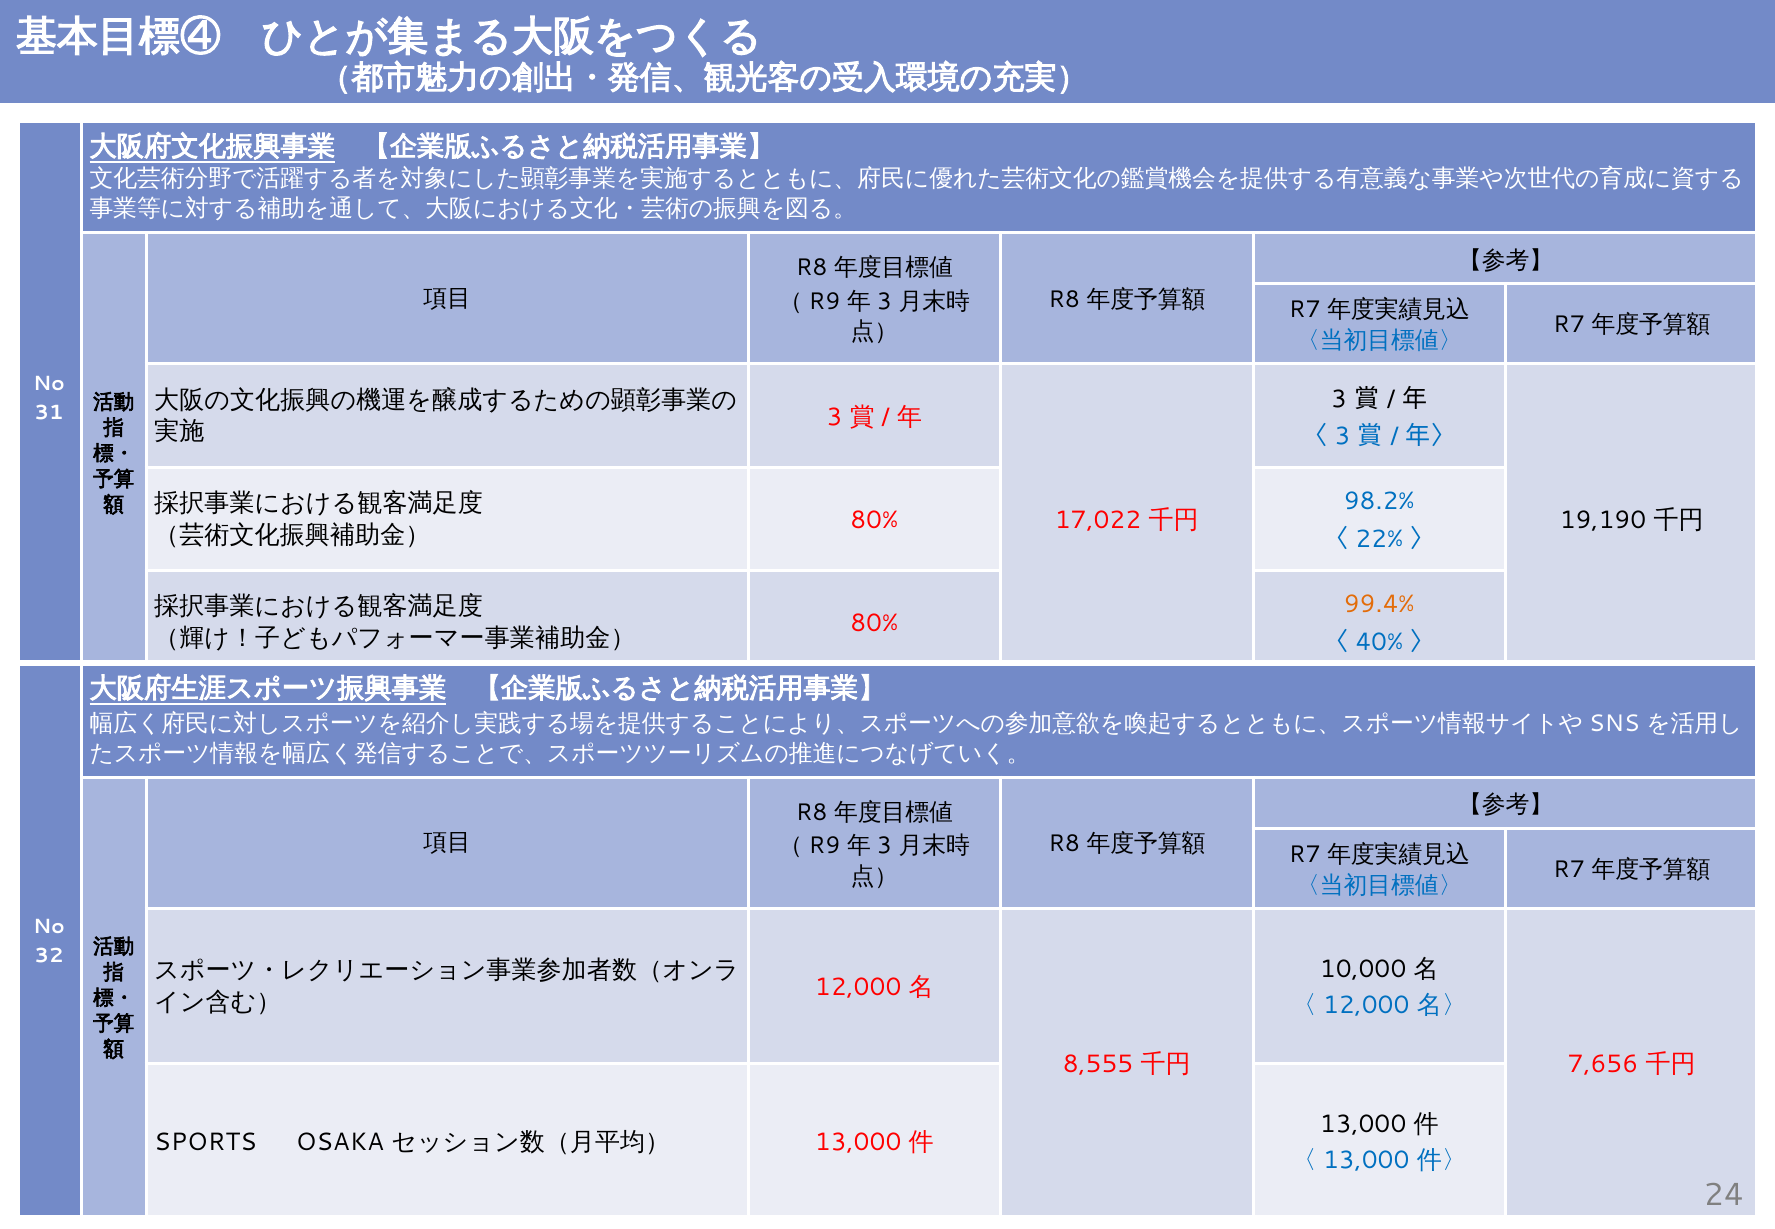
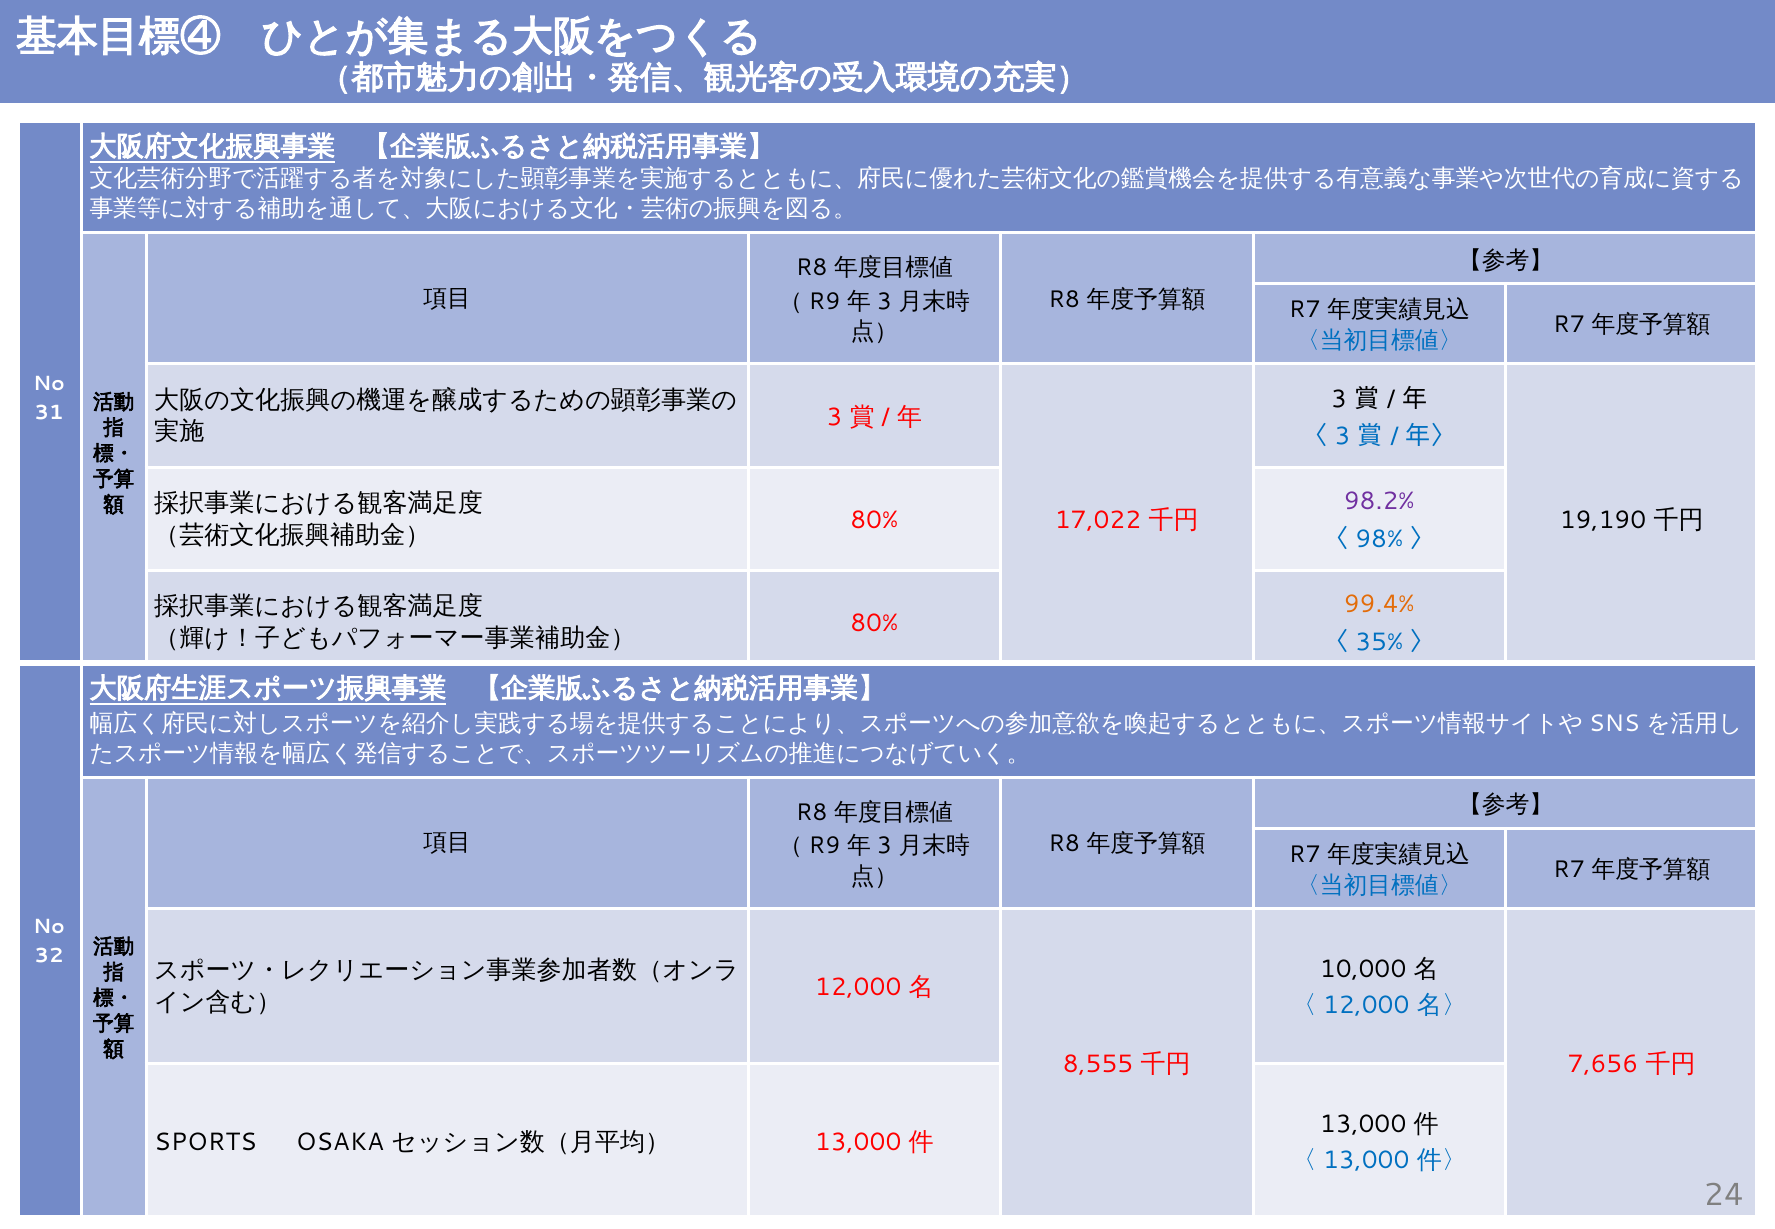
98.2% colour: blue -> purple
22%: 22% -> 98%
40%: 40% -> 35%
